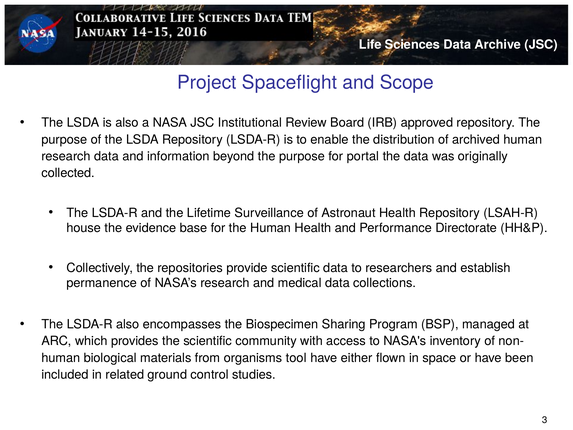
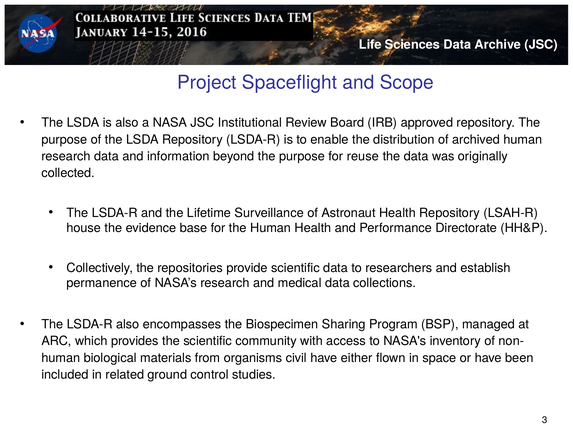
portal: portal -> reuse
tool: tool -> civil
